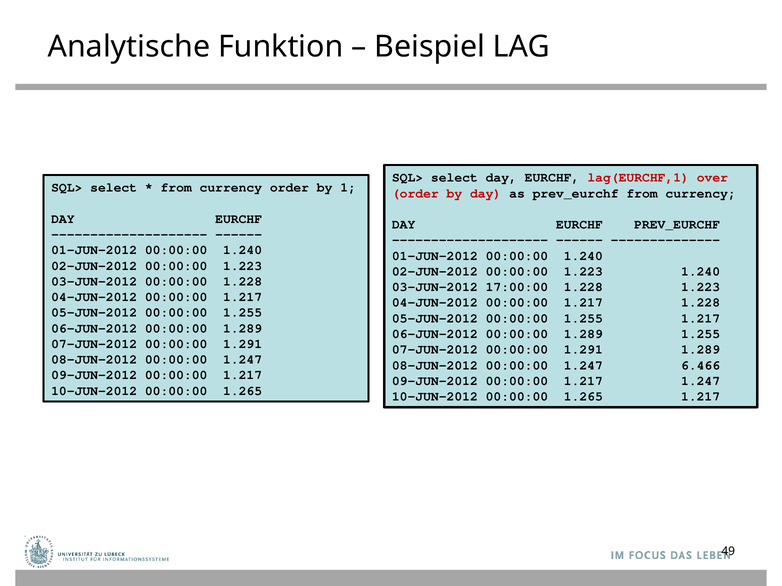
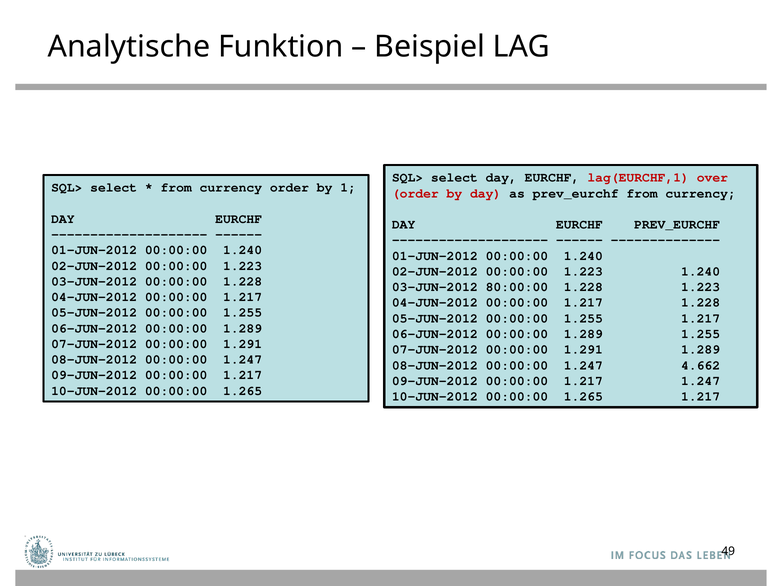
17:00:00: 17:00:00 -> 80:00:00
6.466: 6.466 -> 4.662
